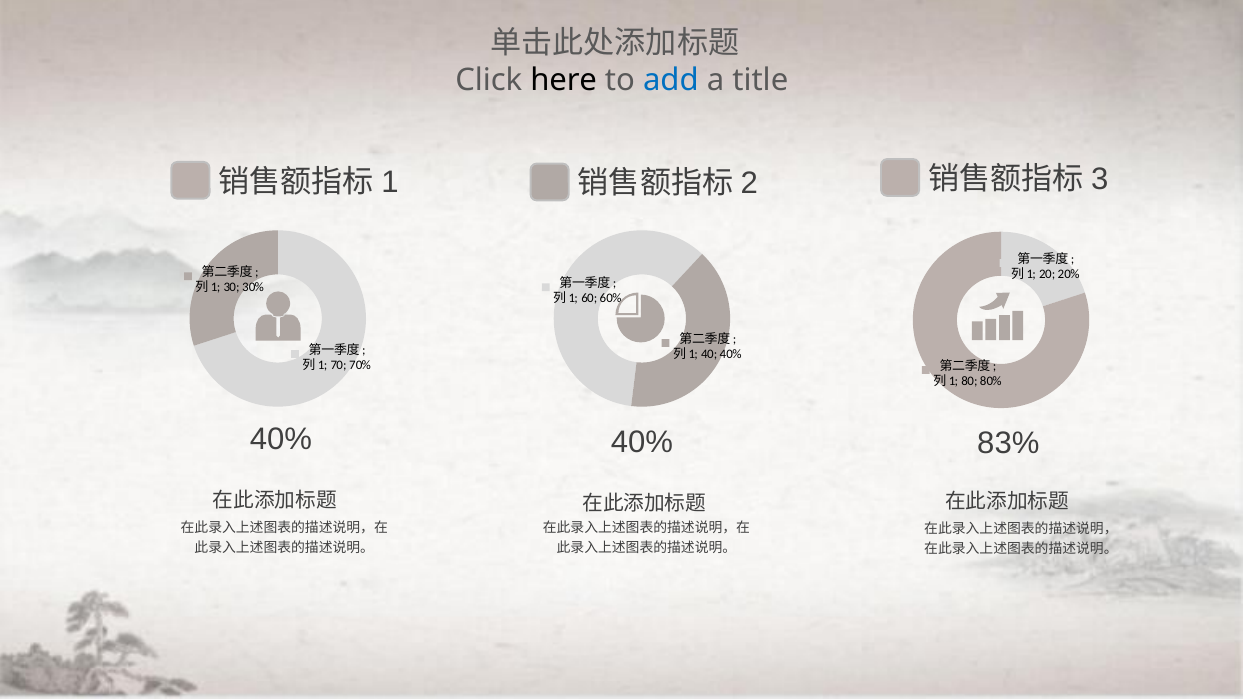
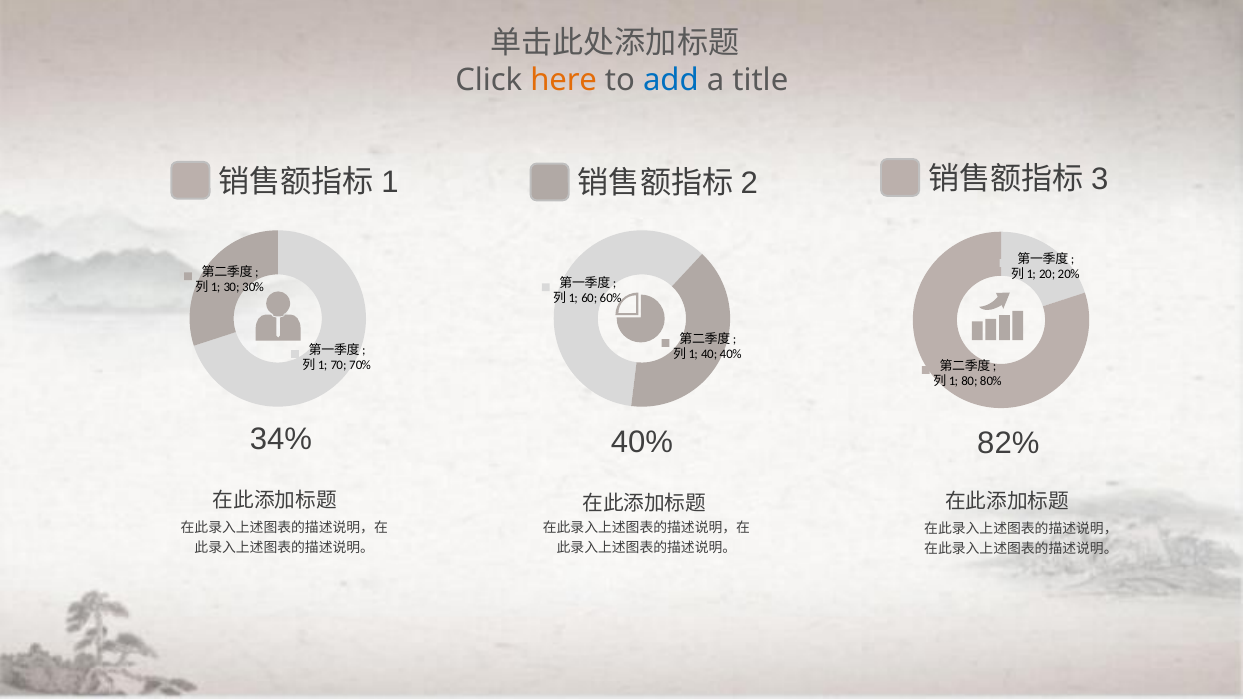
here colour: black -> orange
40% at (281, 439): 40% -> 34%
83%: 83% -> 82%
